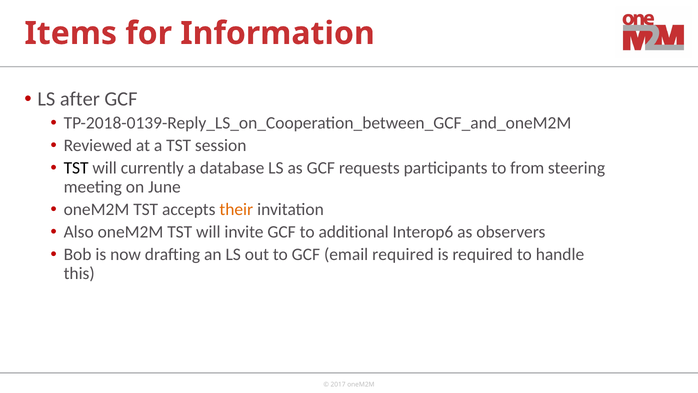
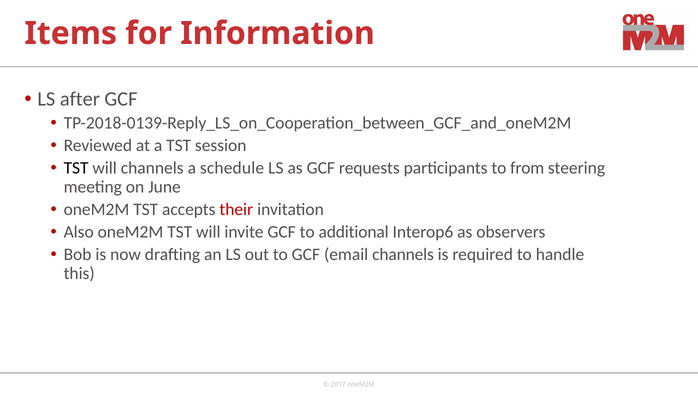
will currently: currently -> channels
database: database -> schedule
their colour: orange -> red
email required: required -> channels
